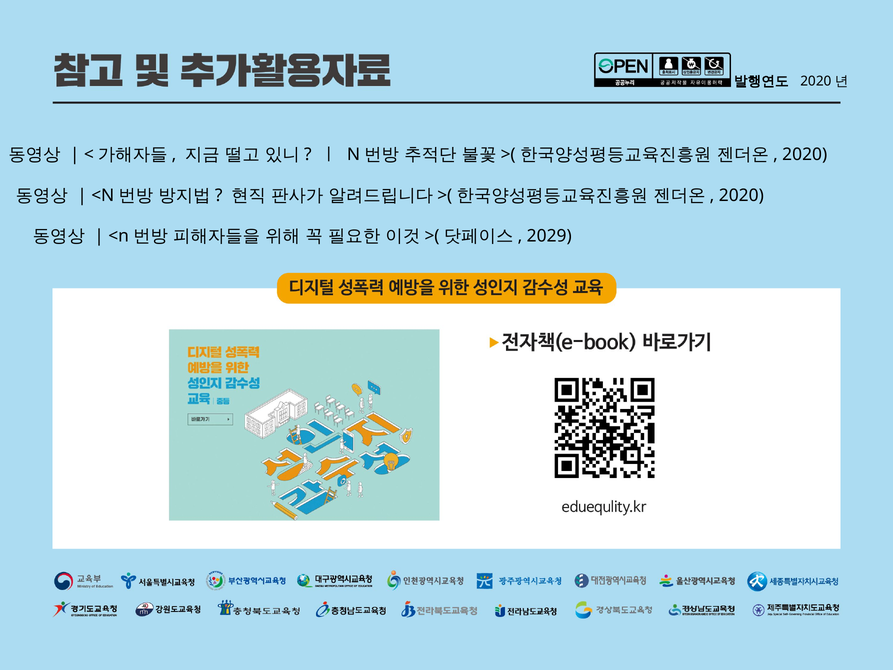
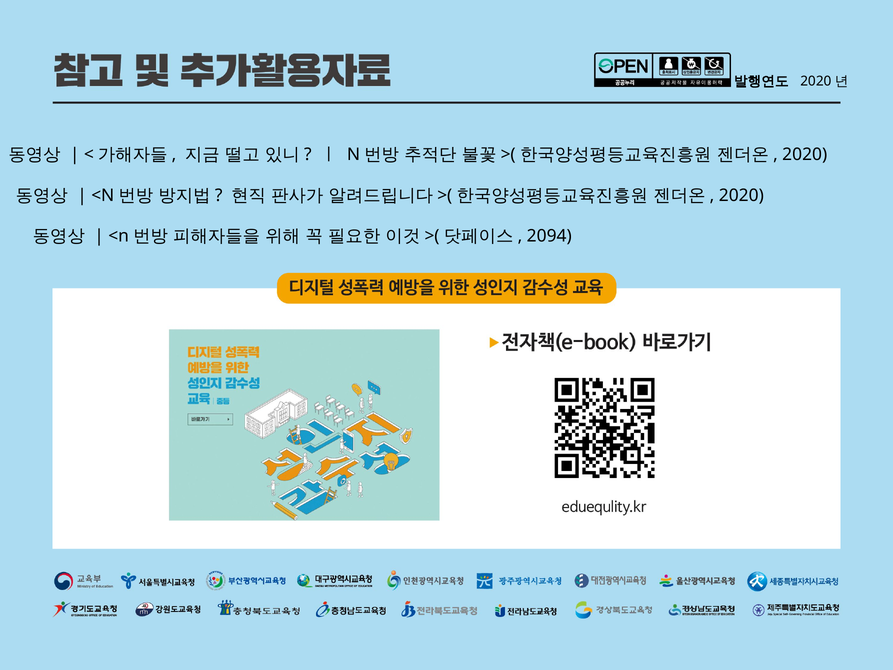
2029: 2029 -> 2094
